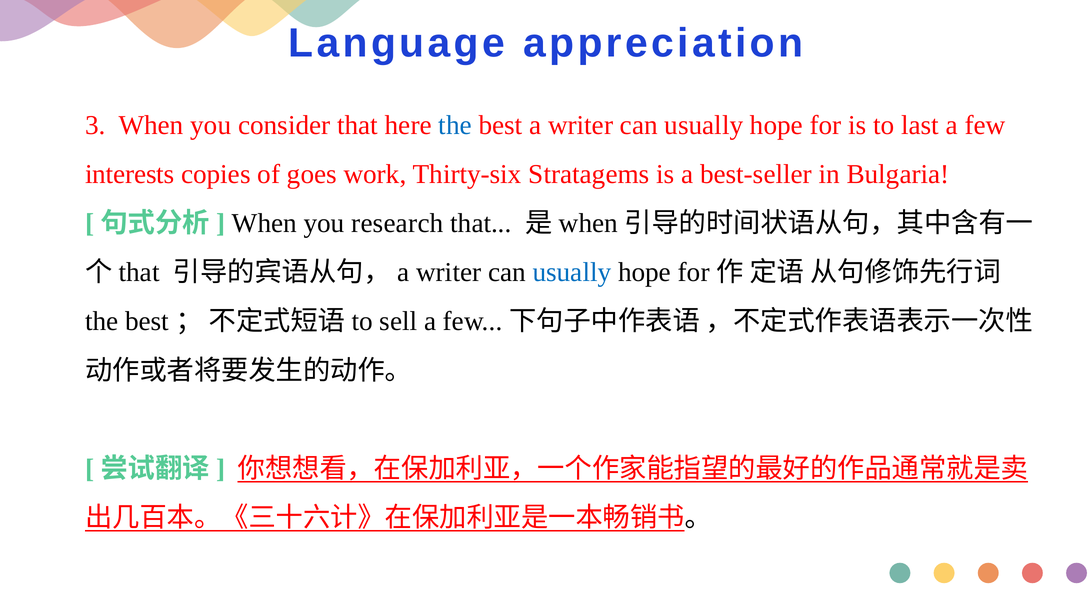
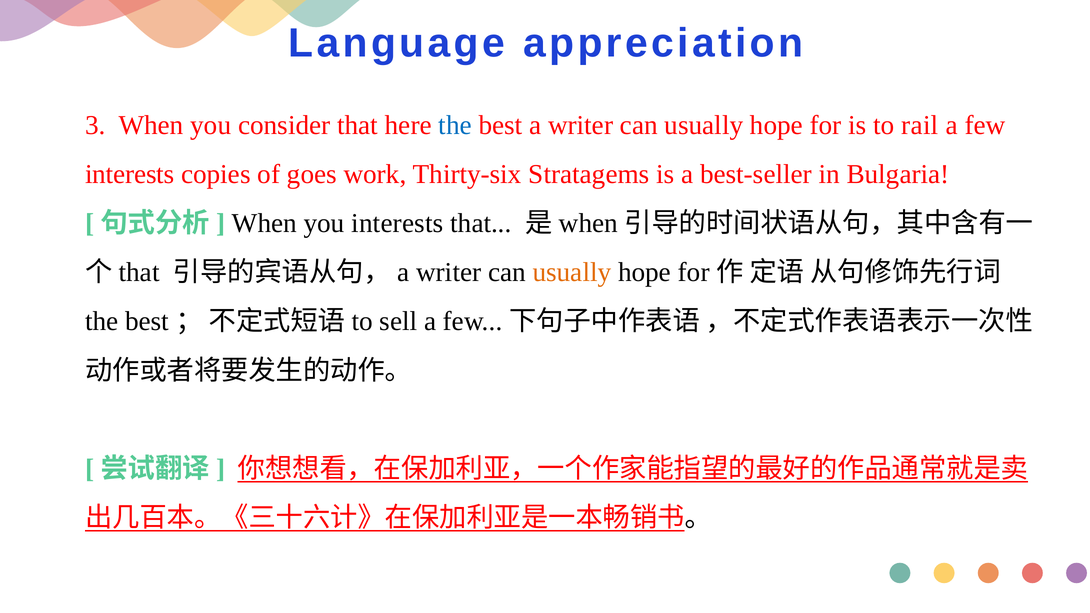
last: last -> rail
you research: research -> interests
usually at (572, 272) colour: blue -> orange
